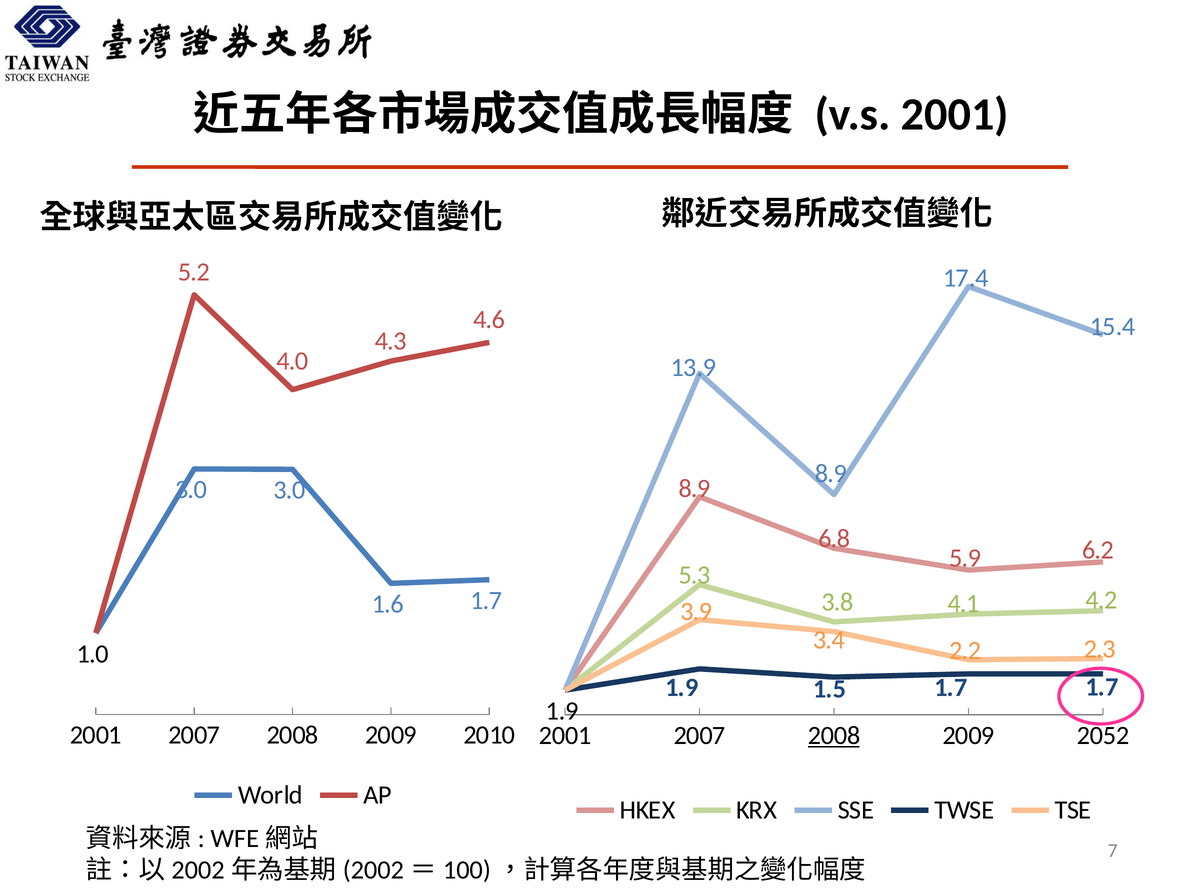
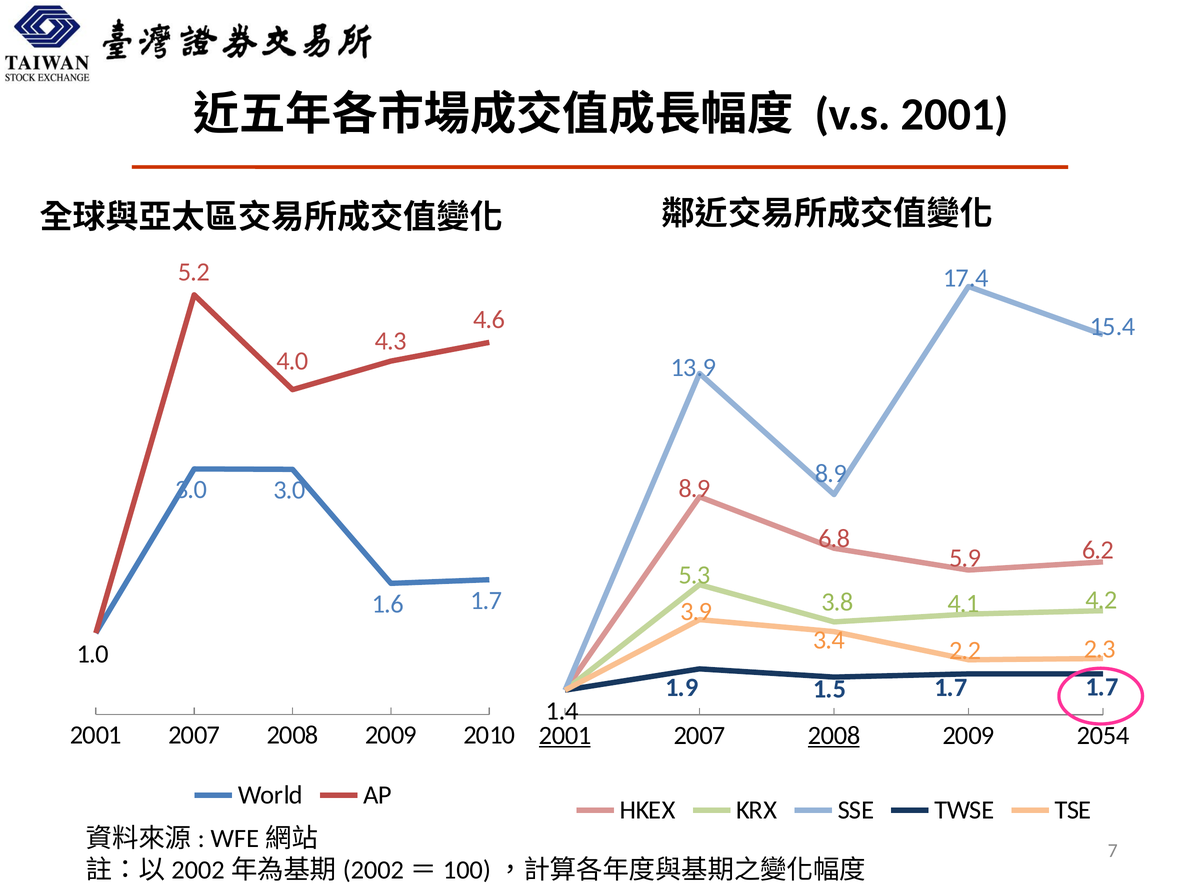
1.9 at (562, 712): 1.9 -> 1.4
2001 at (565, 736) underline: none -> present
2052: 2052 -> 2054
